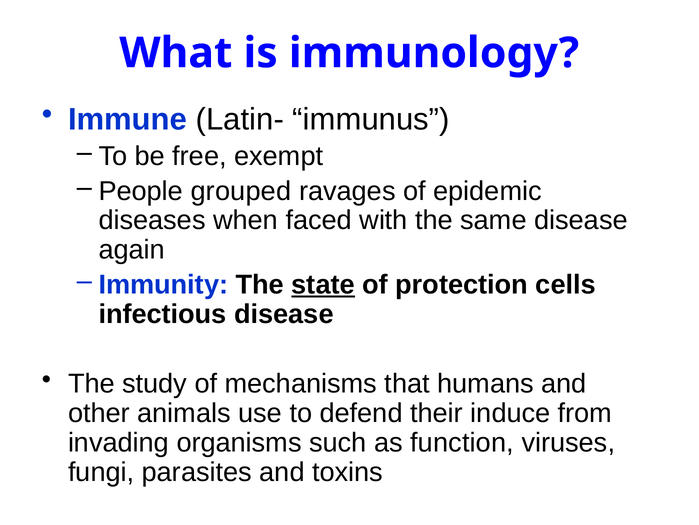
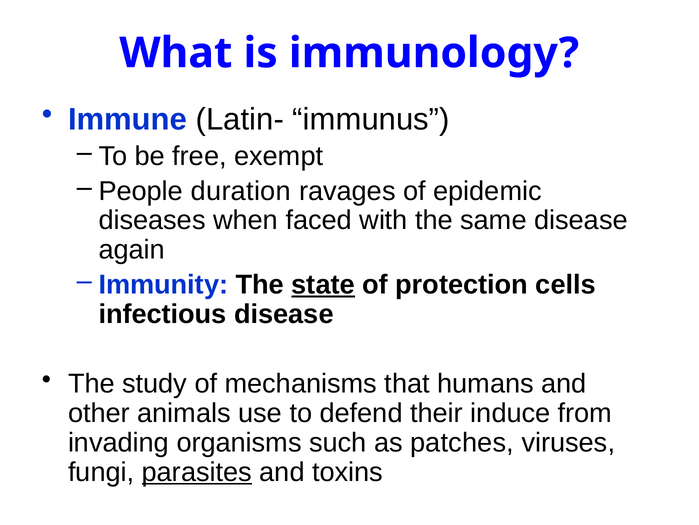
grouped: grouped -> duration
function: function -> patches
parasites underline: none -> present
